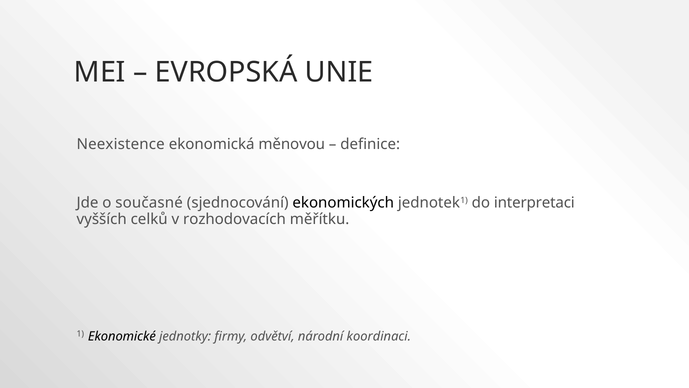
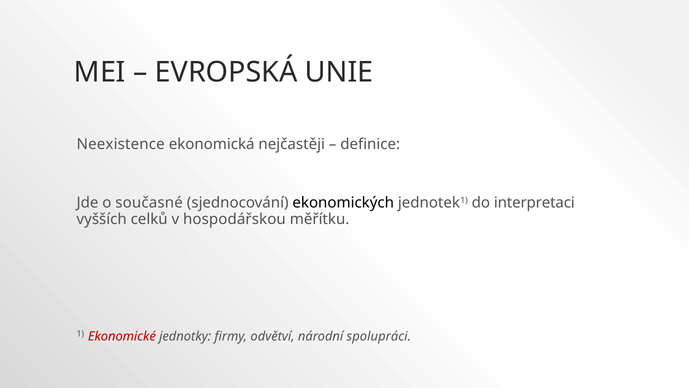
měnovou: měnovou -> nejčastěji
rozhodovacích: rozhodovacích -> hospodářskou
Ekonomické colour: black -> red
koordinaci: koordinaci -> spolupráci
